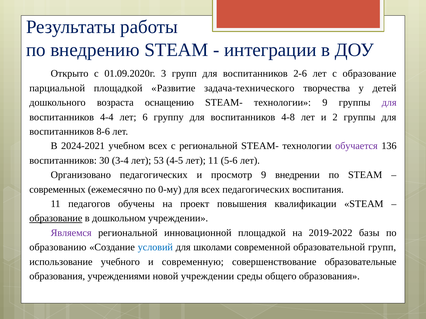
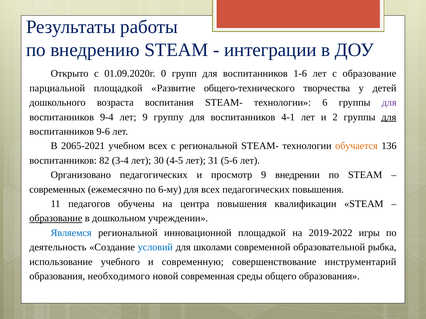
3: 3 -> 0
2-6: 2-6 -> 1-6
задача-технического: задача-технического -> общего-технического
оснащению: оснащению -> воспитания
технологии 9: 9 -> 6
4-4: 4-4 -> 9-4
лет 6: 6 -> 9
4-8: 4-8 -> 4-1
для at (389, 117) underline: none -> present
8-6: 8-6 -> 9-6
2024-2021: 2024-2021 -> 2065-2021
обучается colour: purple -> orange
30: 30 -> 82
53: 53 -> 30
лет 11: 11 -> 31
0-му: 0-му -> 6-му
педагогических воспитания: воспитания -> повышения
проект: проект -> центра
Являемся colour: purple -> blue
базы: базы -> игры
образованию: образованию -> деятельность
образовательной групп: групп -> рыбка
образовательные: образовательные -> инструментарий
учреждениями: учреждениями -> необходимого
новой учреждении: учреждении -> современная
